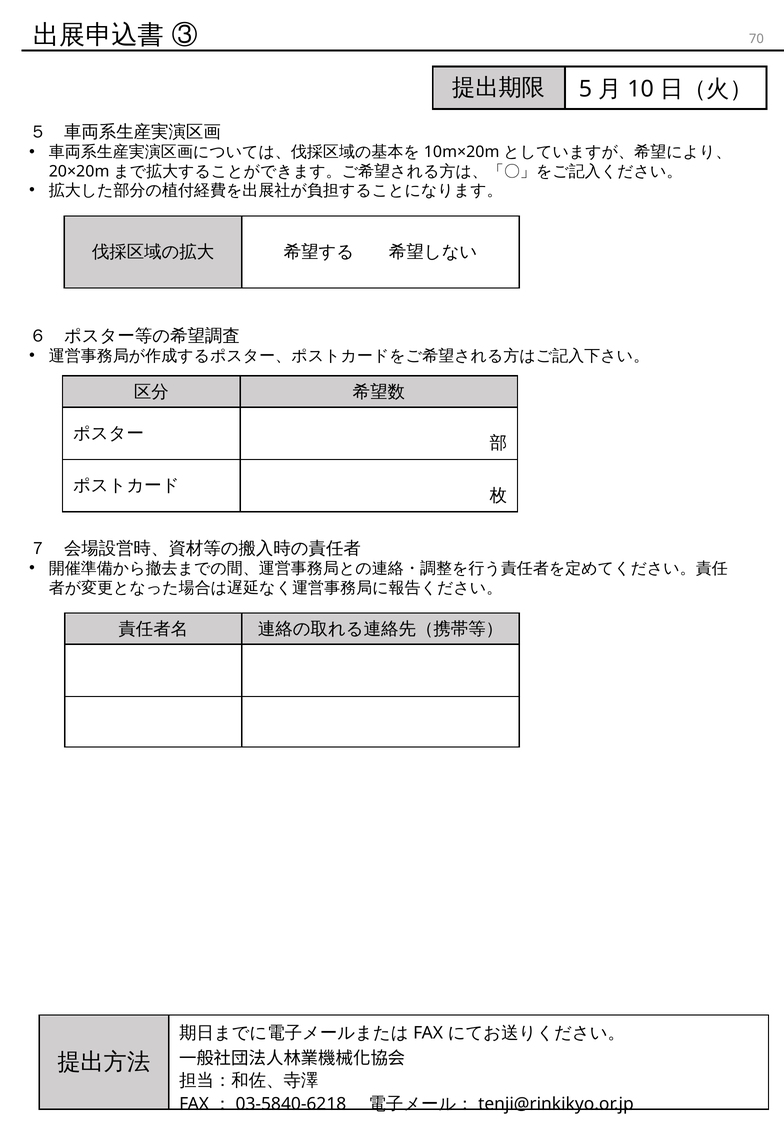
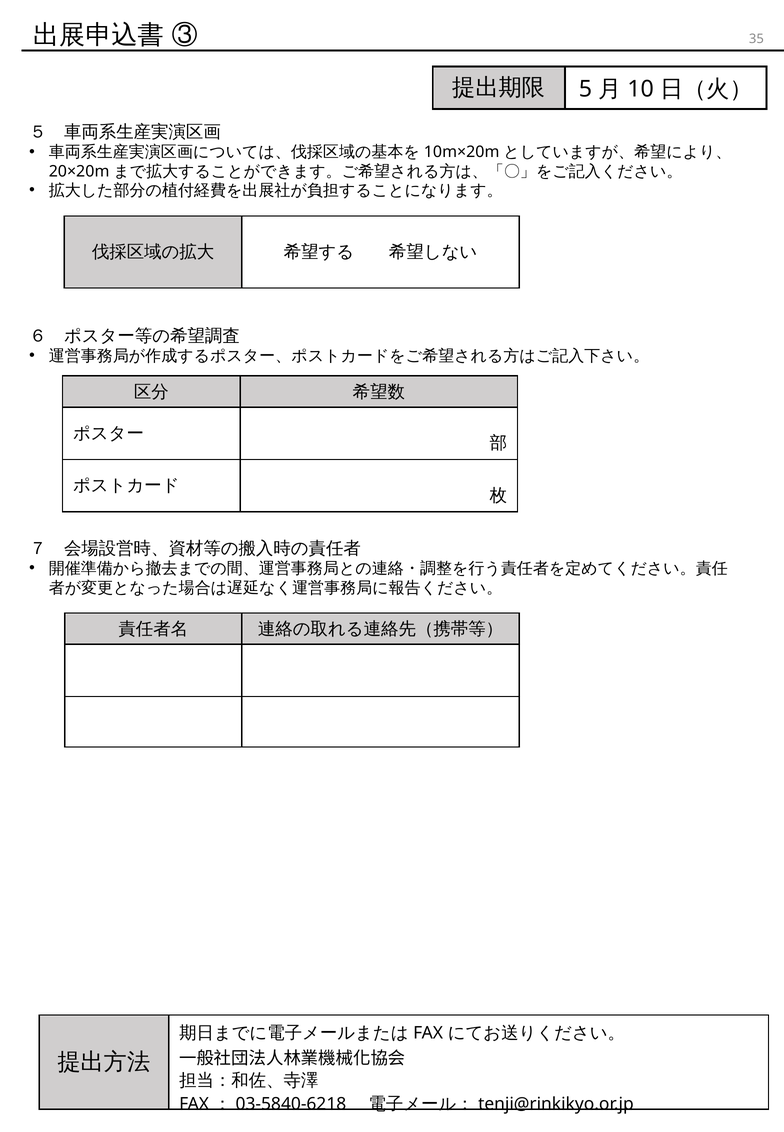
70: 70 -> 35
